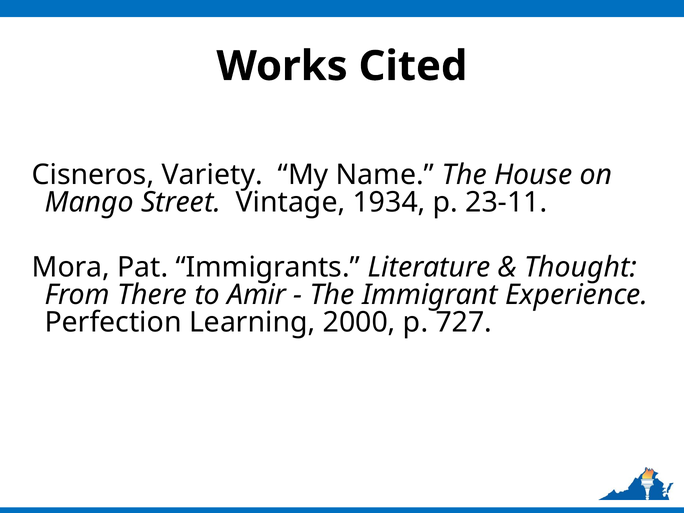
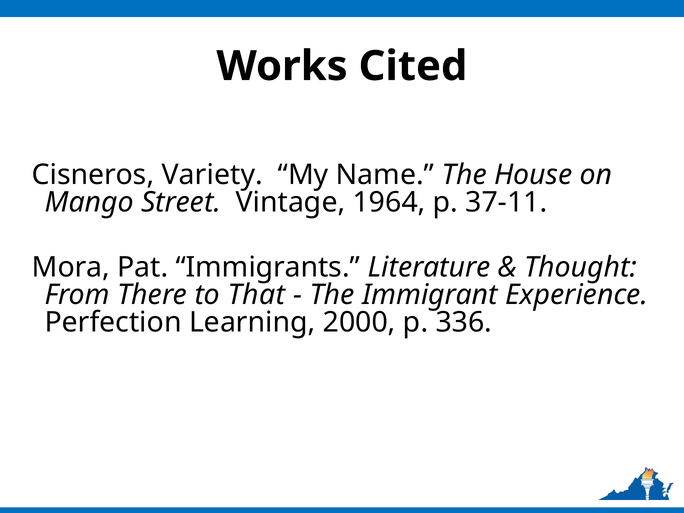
1934: 1934 -> 1964
23-11: 23-11 -> 37-11
Amir: Amir -> That
727: 727 -> 336
